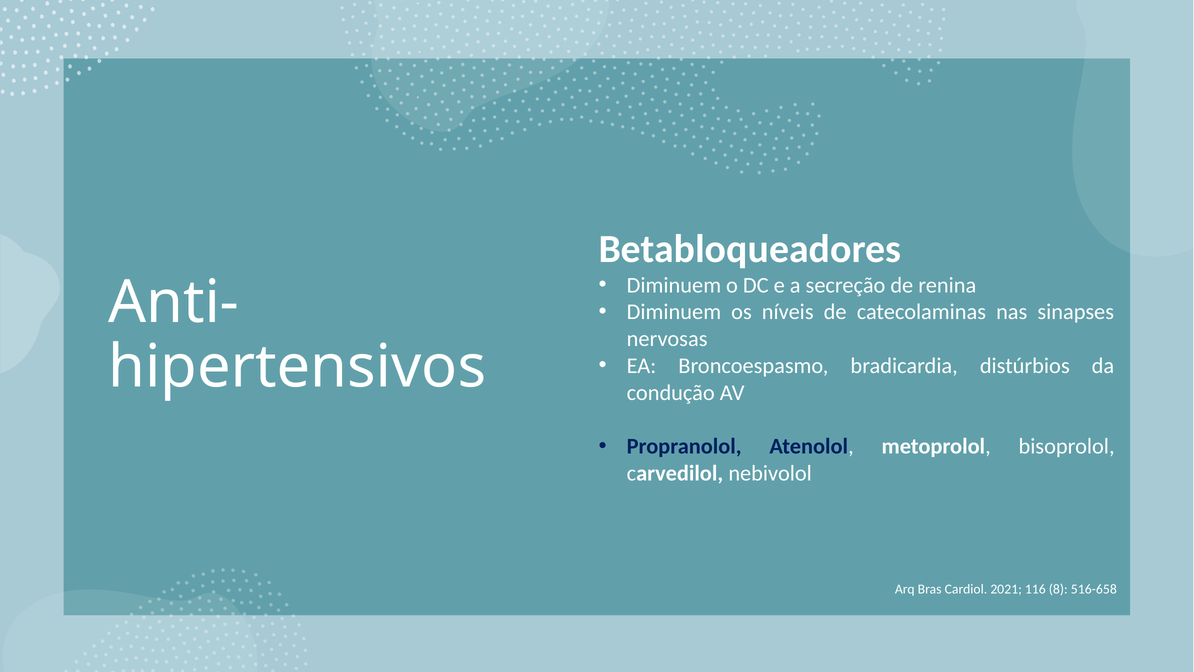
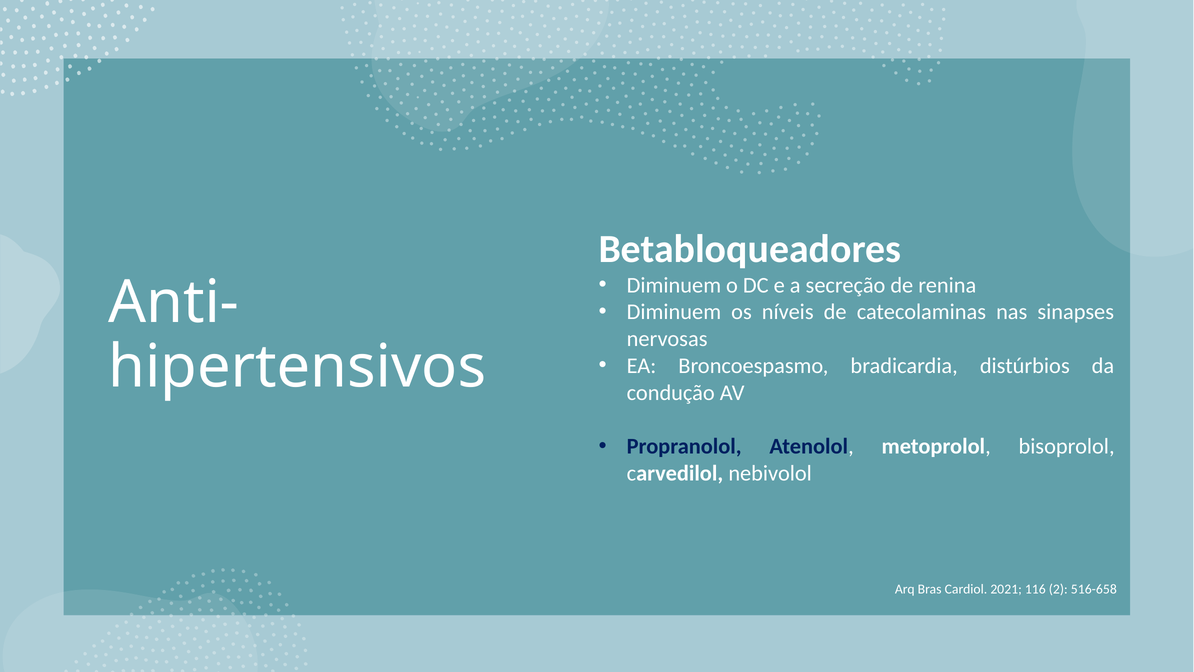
8: 8 -> 2
